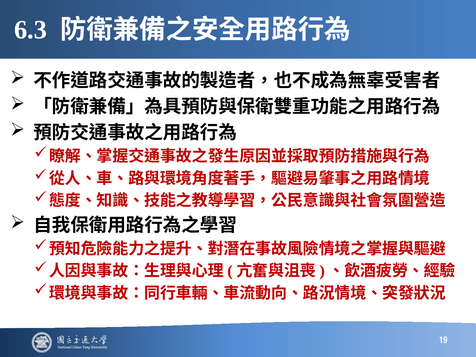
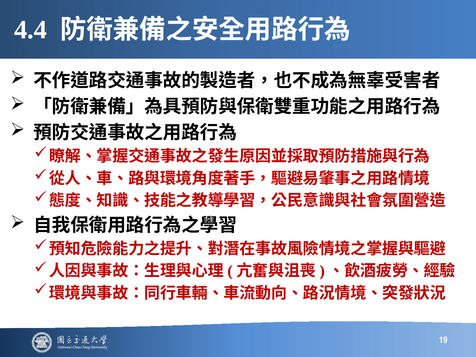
6.3: 6.3 -> 4.4
